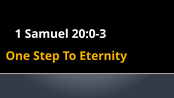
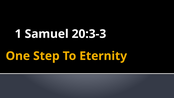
20:0-3: 20:0-3 -> 20:3-3
